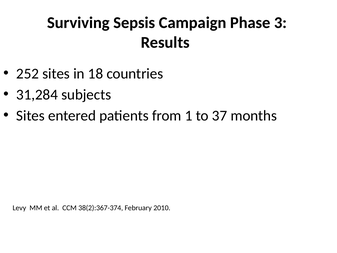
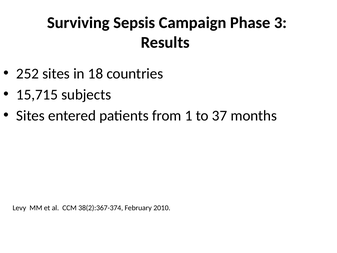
31,284: 31,284 -> 15,715
